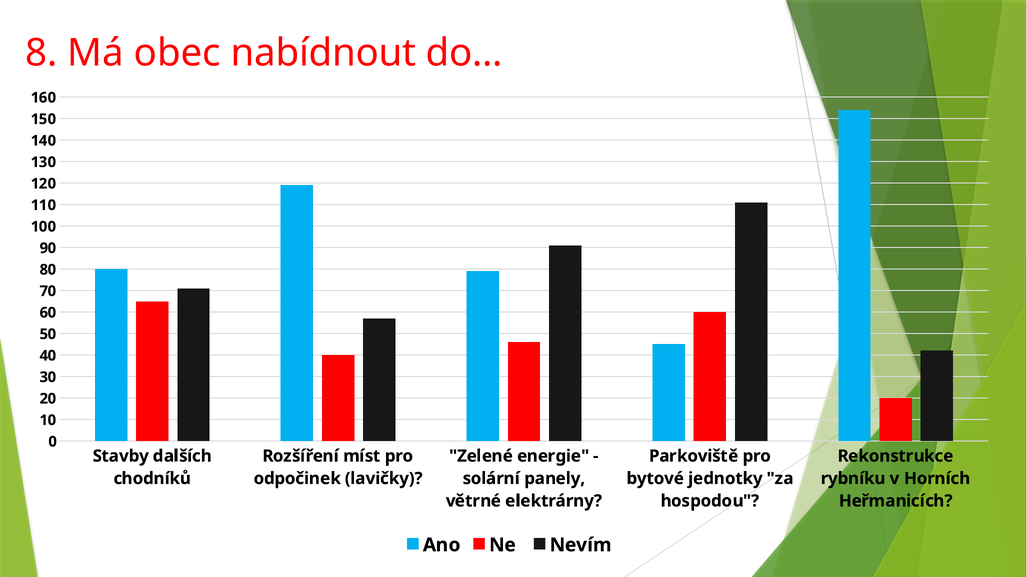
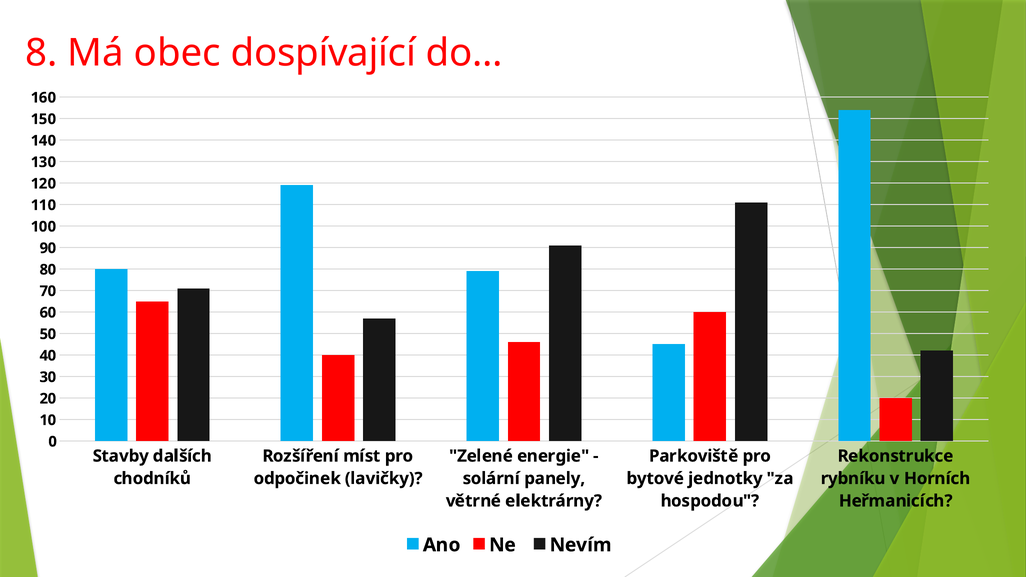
nabídnout: nabídnout -> dospívající
